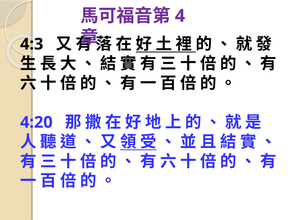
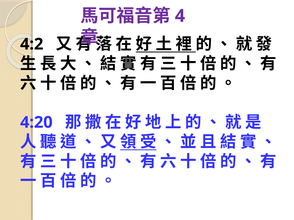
4:3: 4:3 -> 4:2
